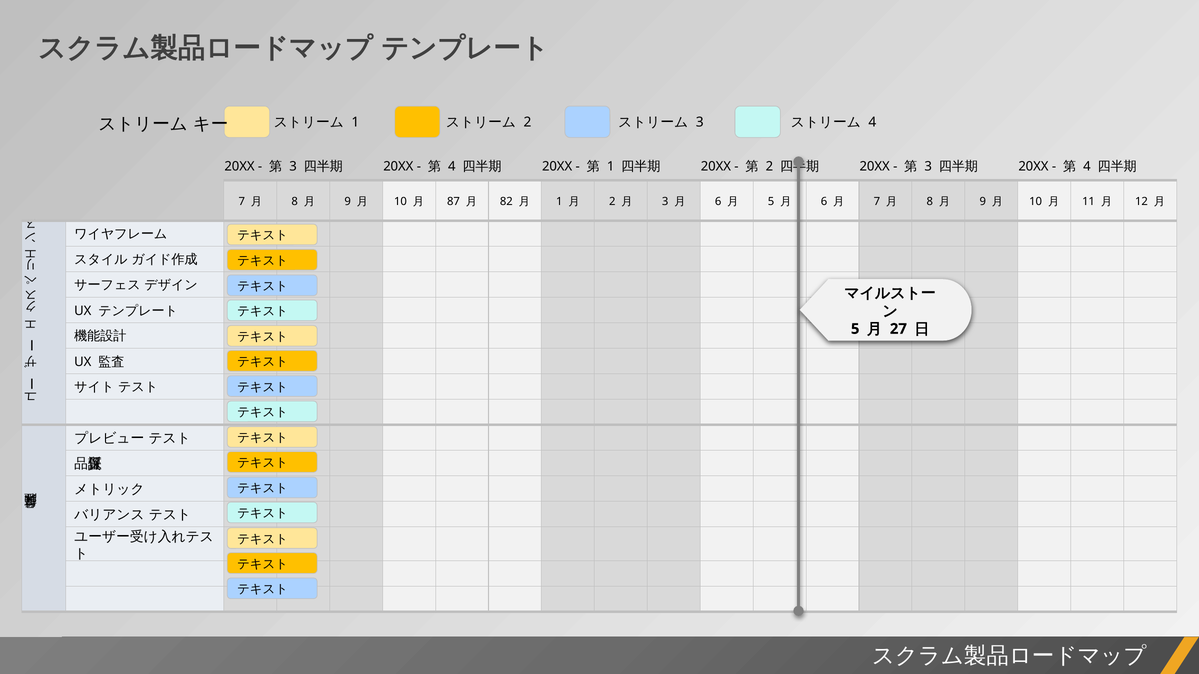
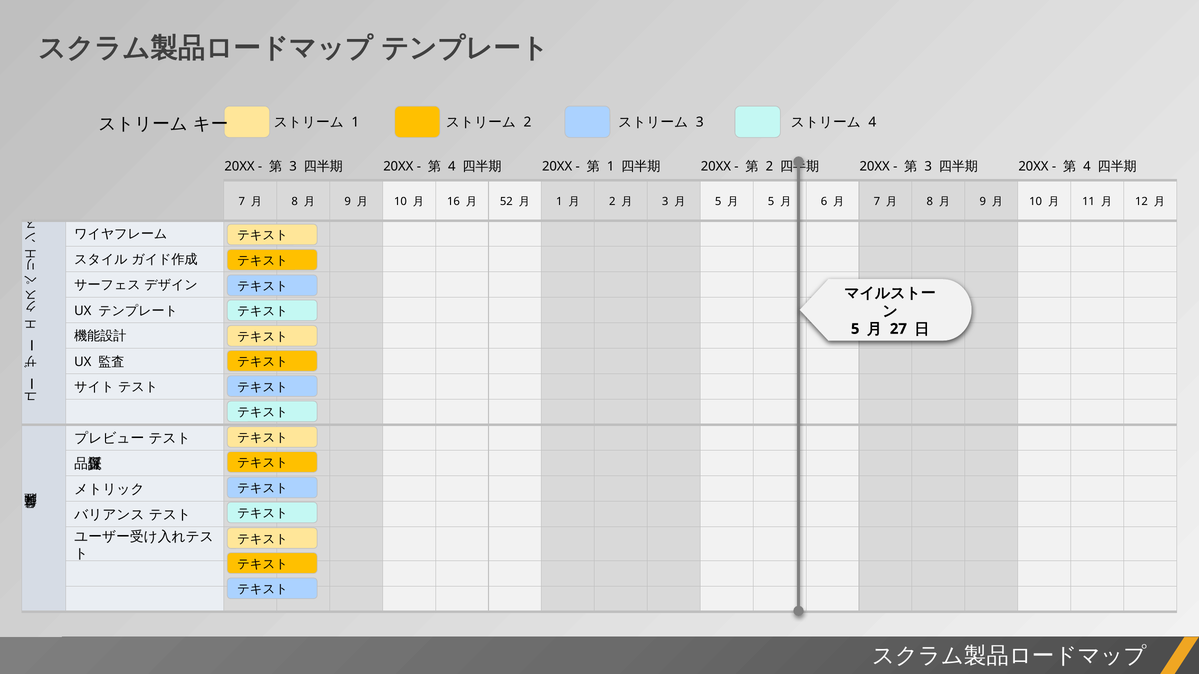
87: 87 -> 16
82: 82 -> 52
6 at (718, 201): 6 -> 5
